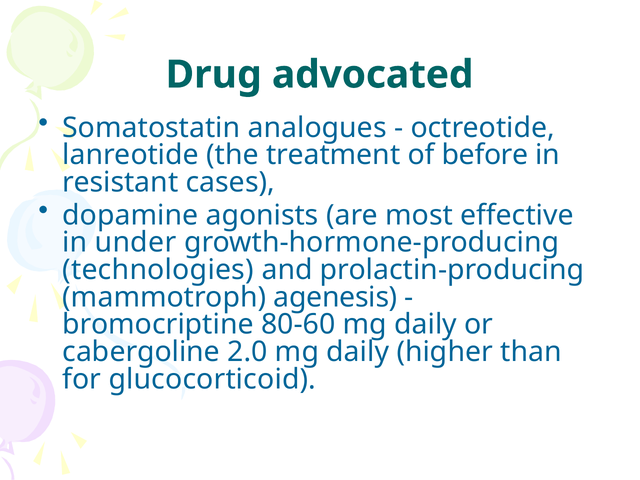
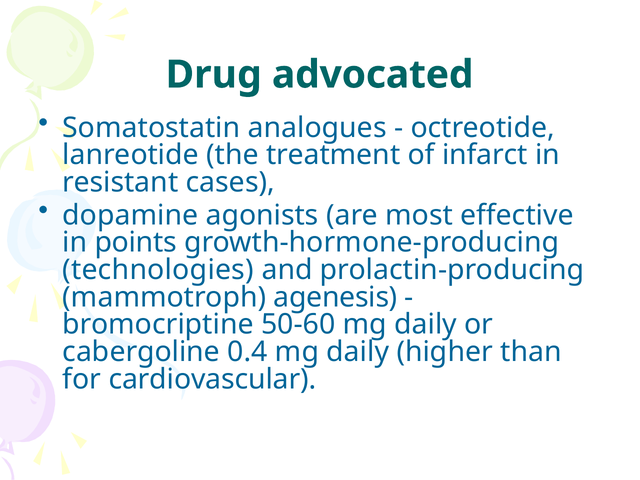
before: before -> infarct
under: under -> points
80-60: 80-60 -> 50-60
2.0: 2.0 -> 0.4
glucocorticoid: glucocorticoid -> cardiovascular
